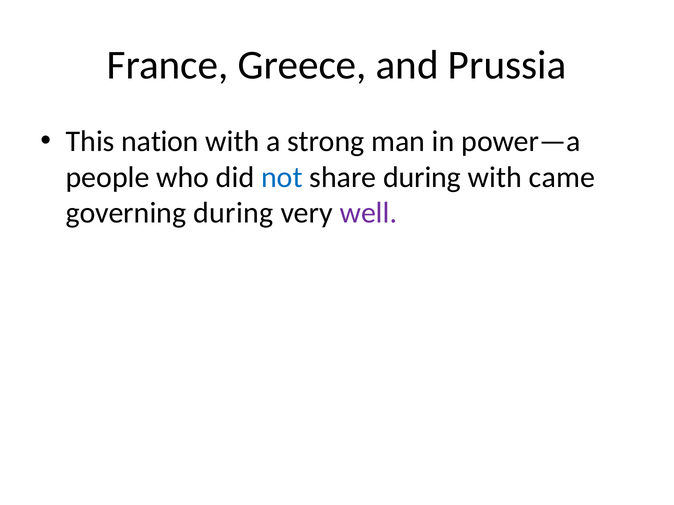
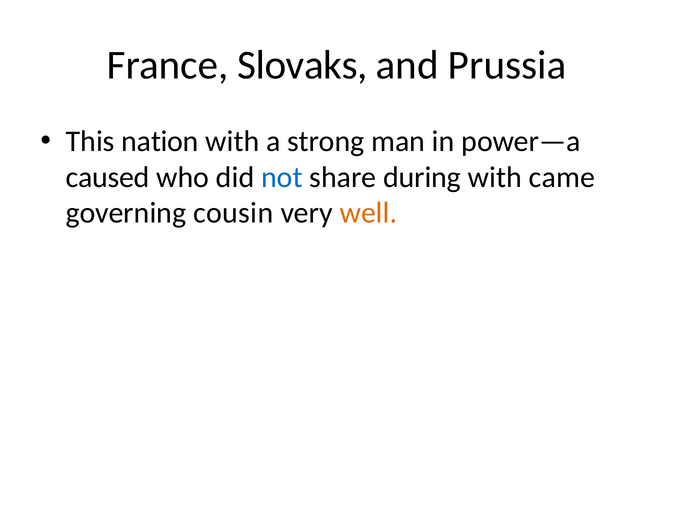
Greece: Greece -> Slovaks
people: people -> caused
governing during: during -> cousin
well colour: purple -> orange
